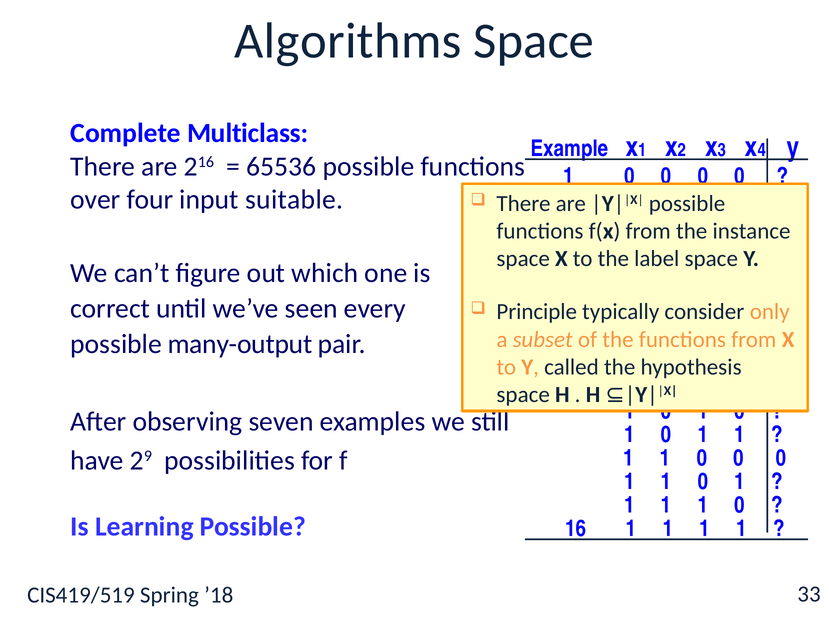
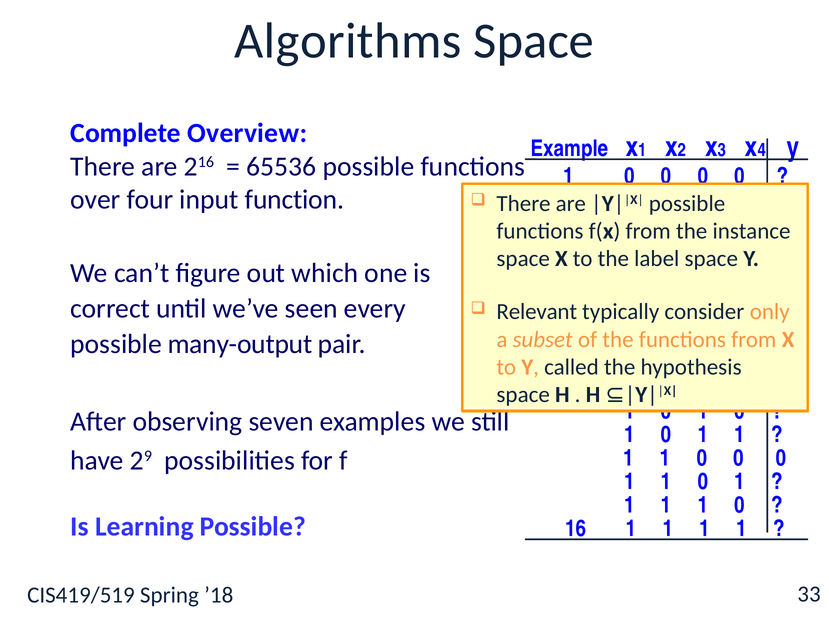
Multiclass: Multiclass -> Overview
suitable: suitable -> function
Principle: Principle -> Relevant
